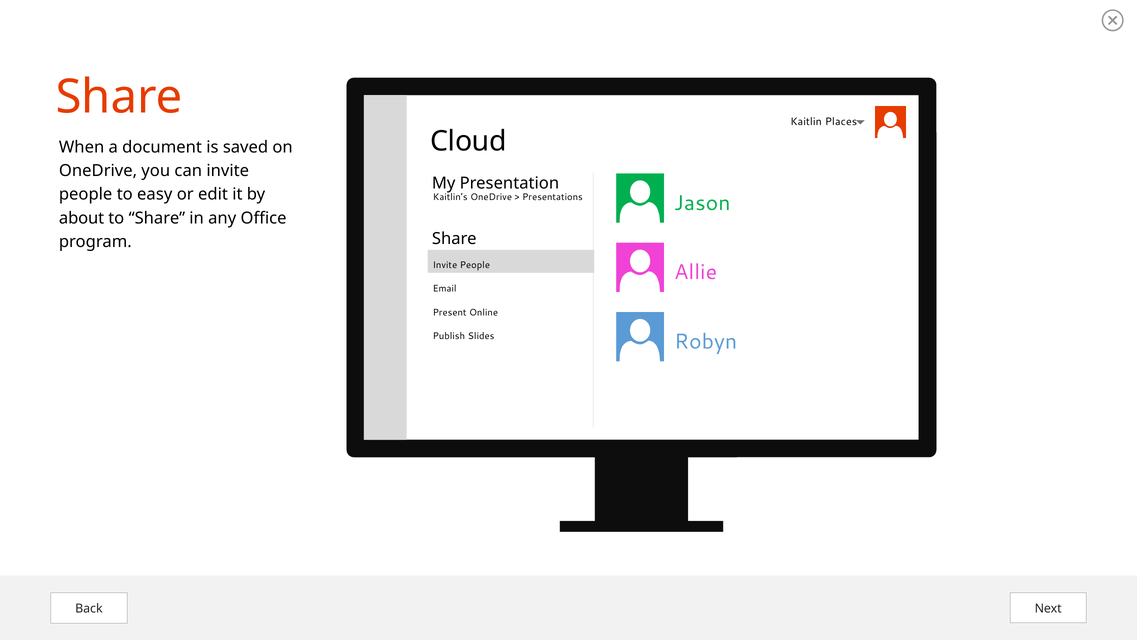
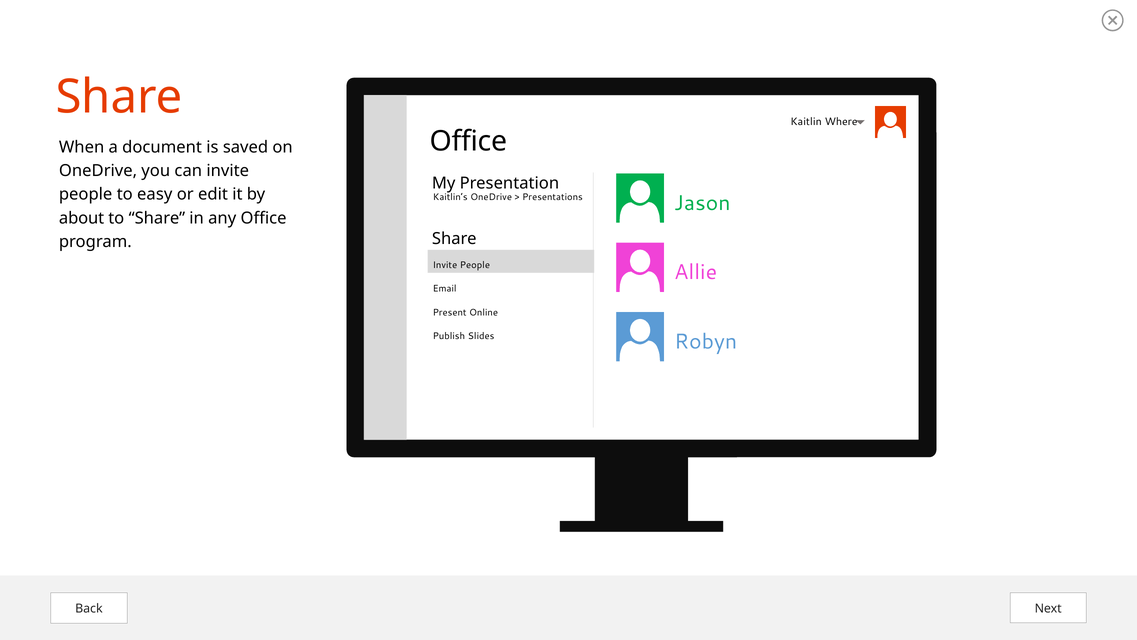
Places: Places -> Where
Cloud at (469, 141): Cloud -> Office
